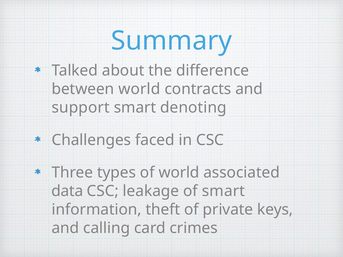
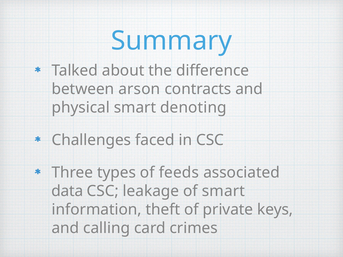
between world: world -> arson
support: support -> physical
of world: world -> feeds
